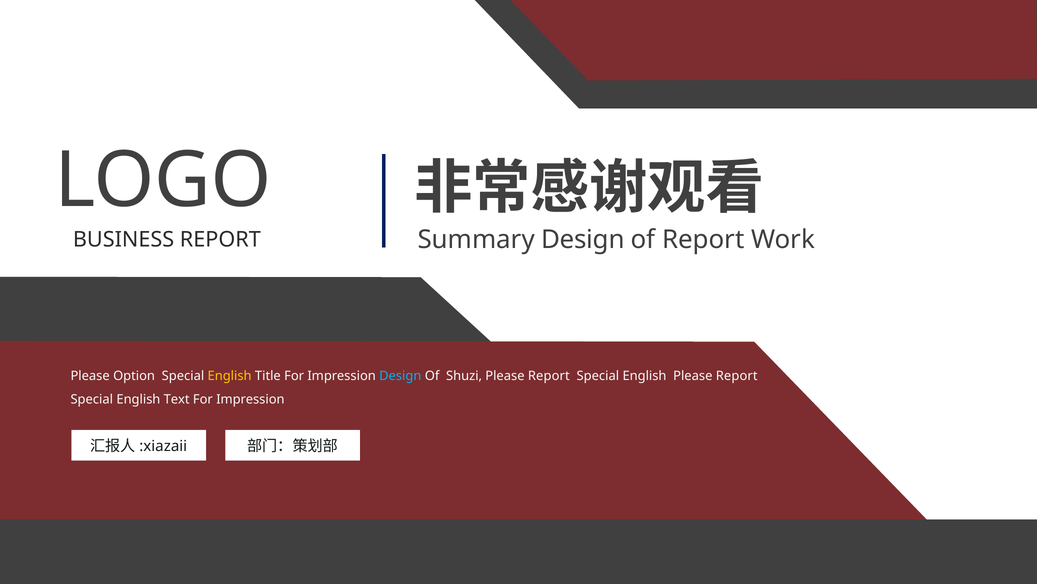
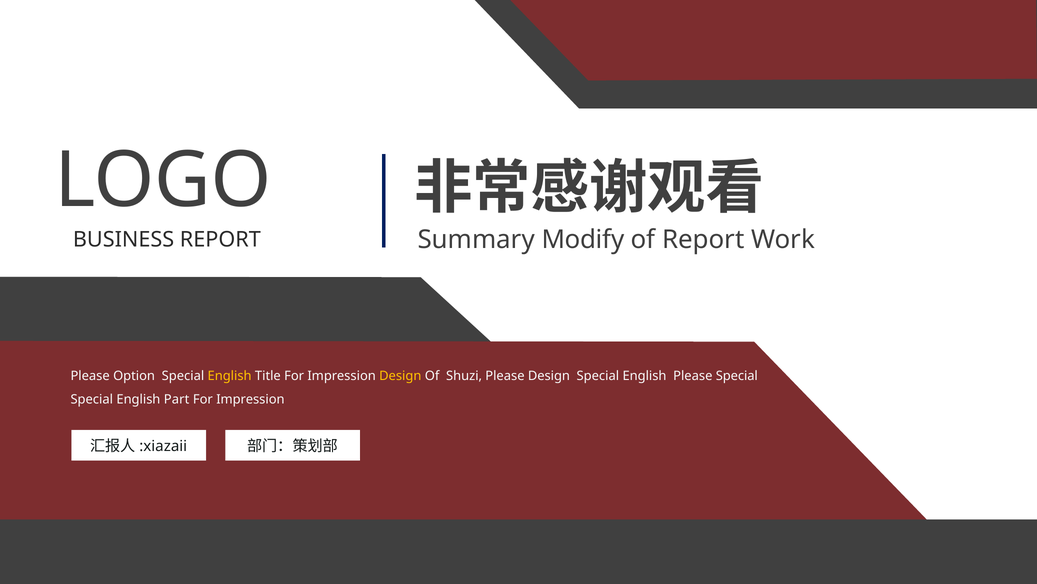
Summary Design: Design -> Modify
Design at (400, 376) colour: light blue -> yellow
Shuzi Please Report: Report -> Design
English Please Report: Report -> Special
Text: Text -> Part
